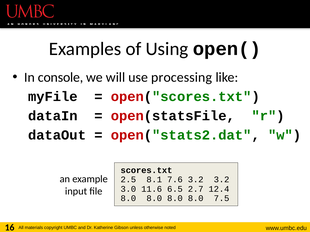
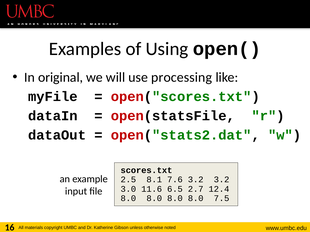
console: console -> original
